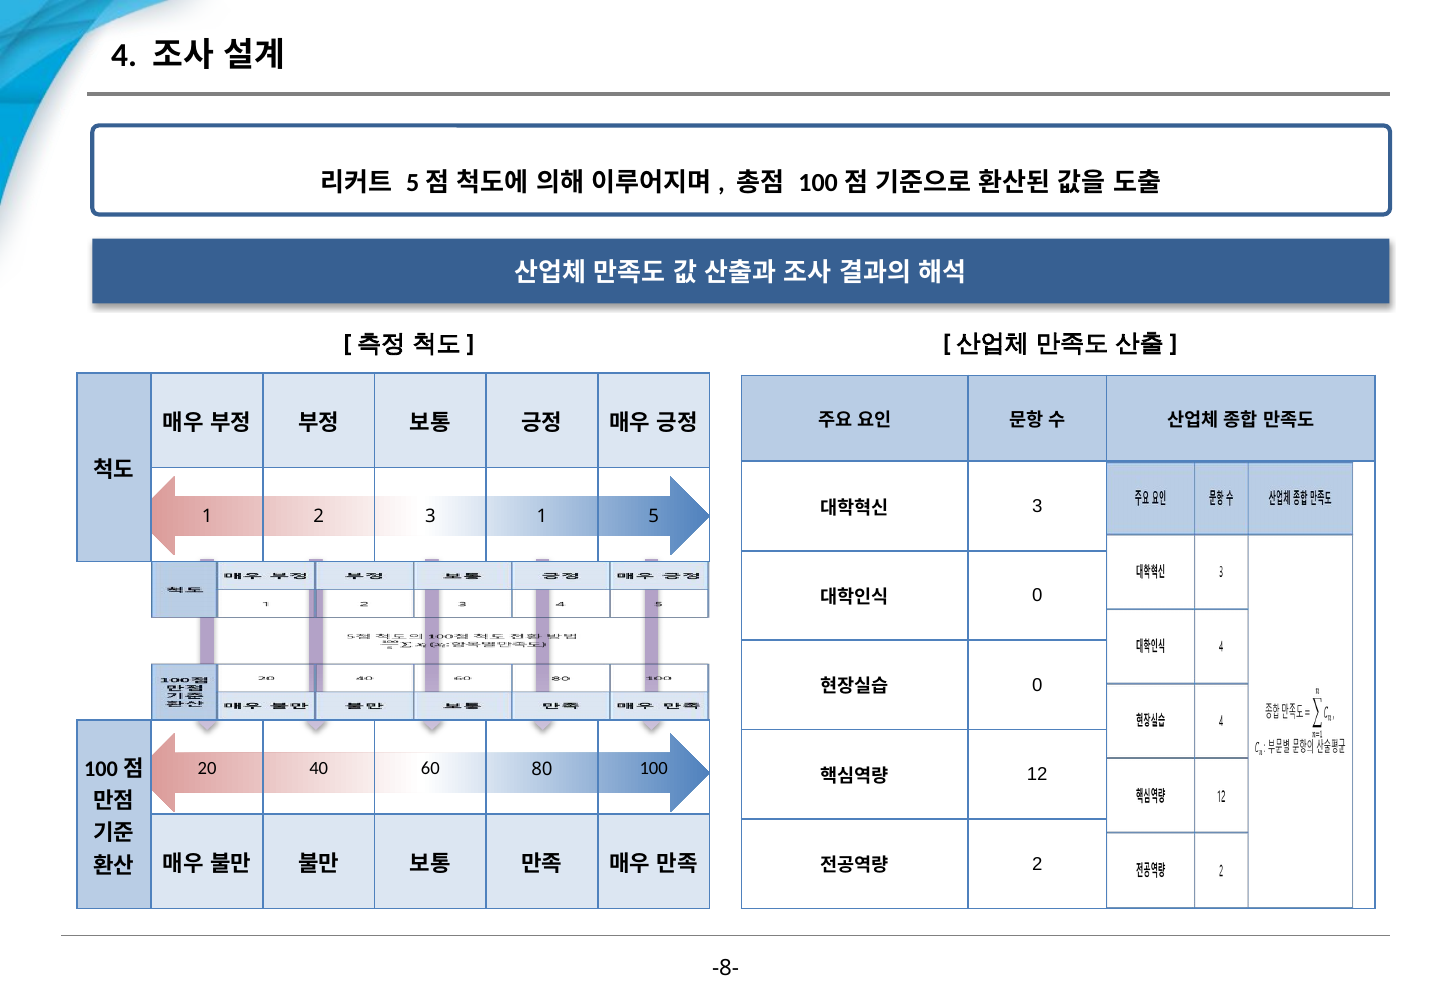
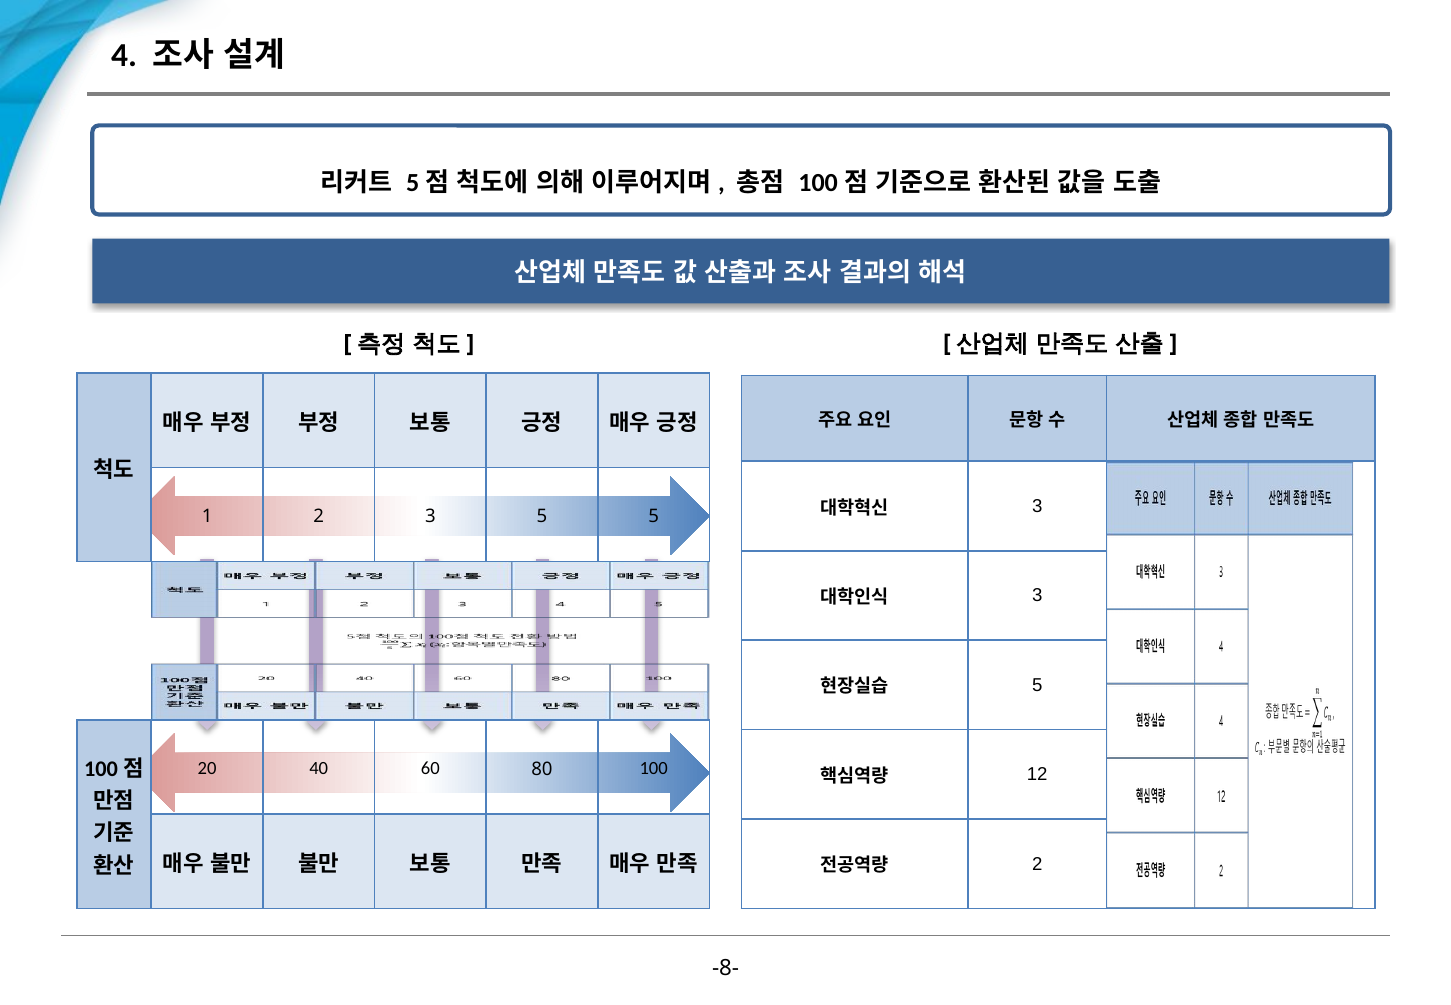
1 at (542, 516): 1 -> 5
0 at (1037, 595): 0 -> 3
0 at (1037, 685): 0 -> 5
